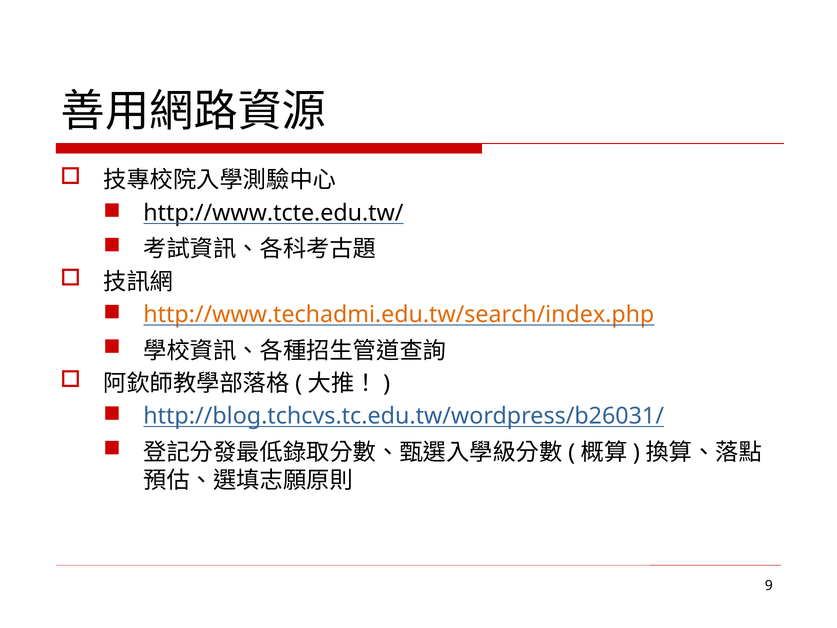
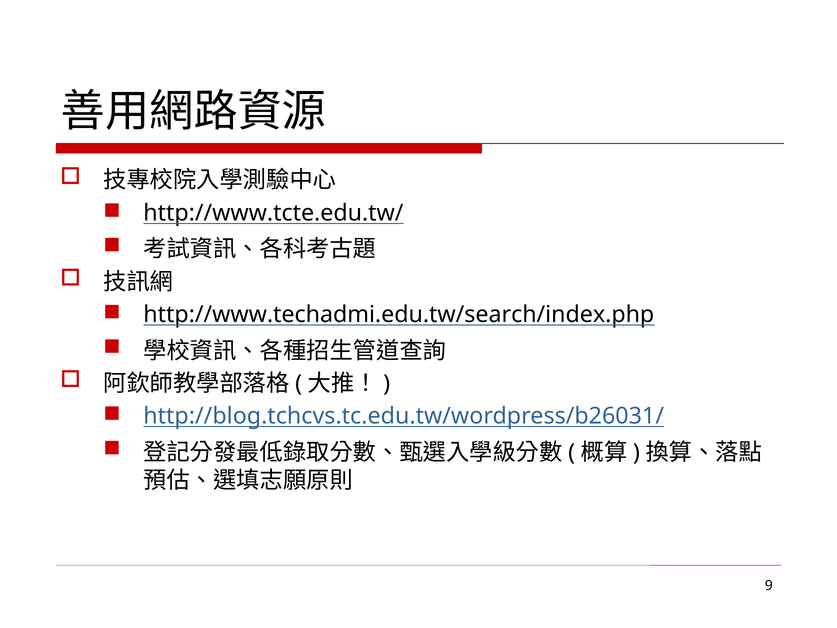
http://www.techadmi.edu.tw/search/index.php colour: orange -> black
